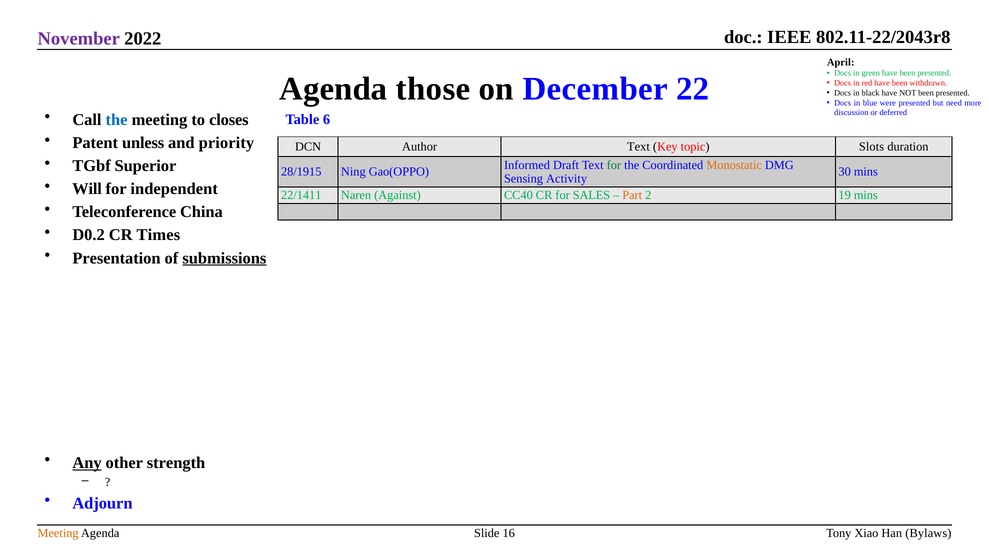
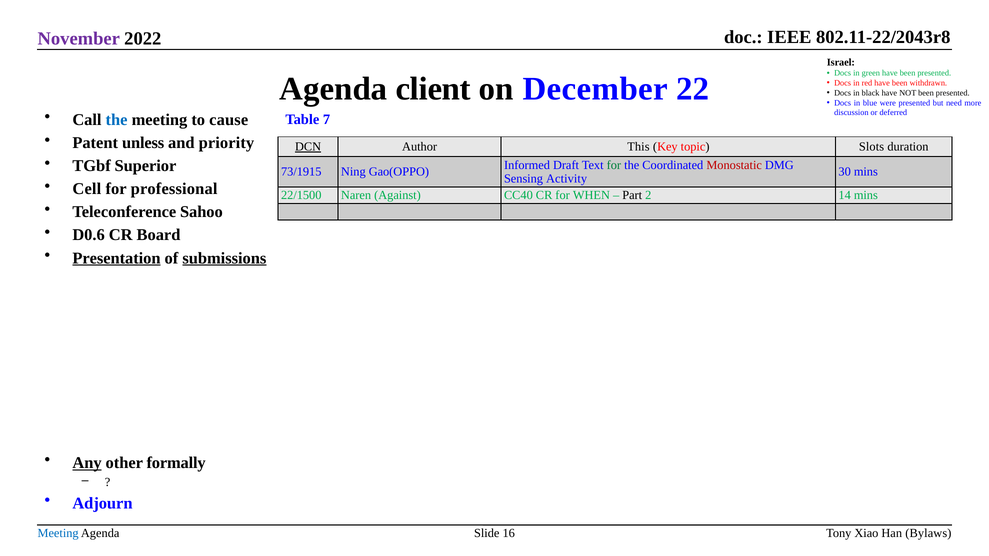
April: April -> Israel
those: those -> client
closes: closes -> cause
6: 6 -> 7
DCN underline: none -> present
Author Text: Text -> This
Monostatic colour: orange -> red
28/1915: 28/1915 -> 73/1915
Will: Will -> Cell
independent: independent -> professional
22/1411: 22/1411 -> 22/1500
SALES: SALES -> WHEN
Part colour: orange -> black
19: 19 -> 14
China: China -> Sahoo
D0.2: D0.2 -> D0.6
Times: Times -> Board
Presentation underline: none -> present
strength: strength -> formally
Meeting at (58, 534) colour: orange -> blue
